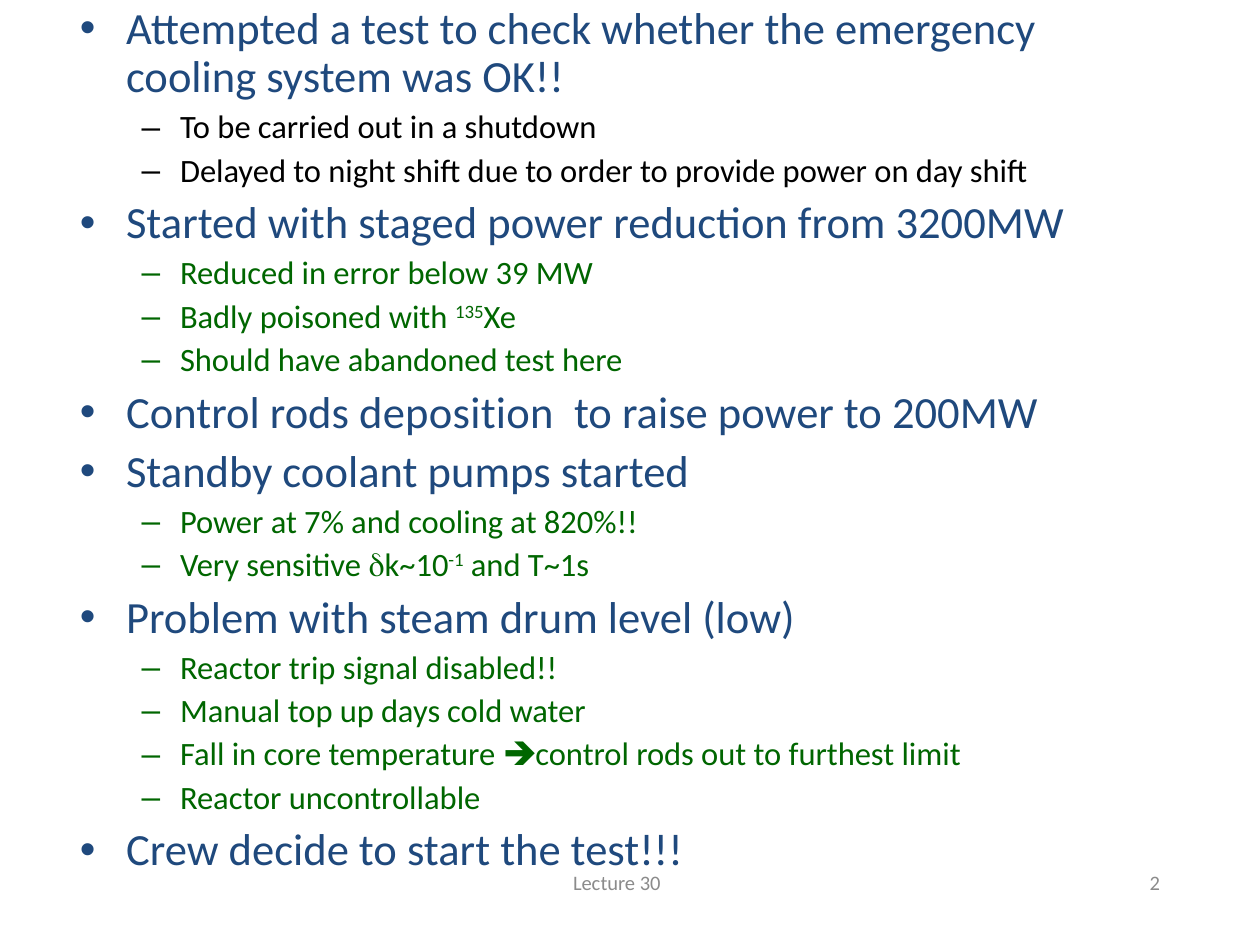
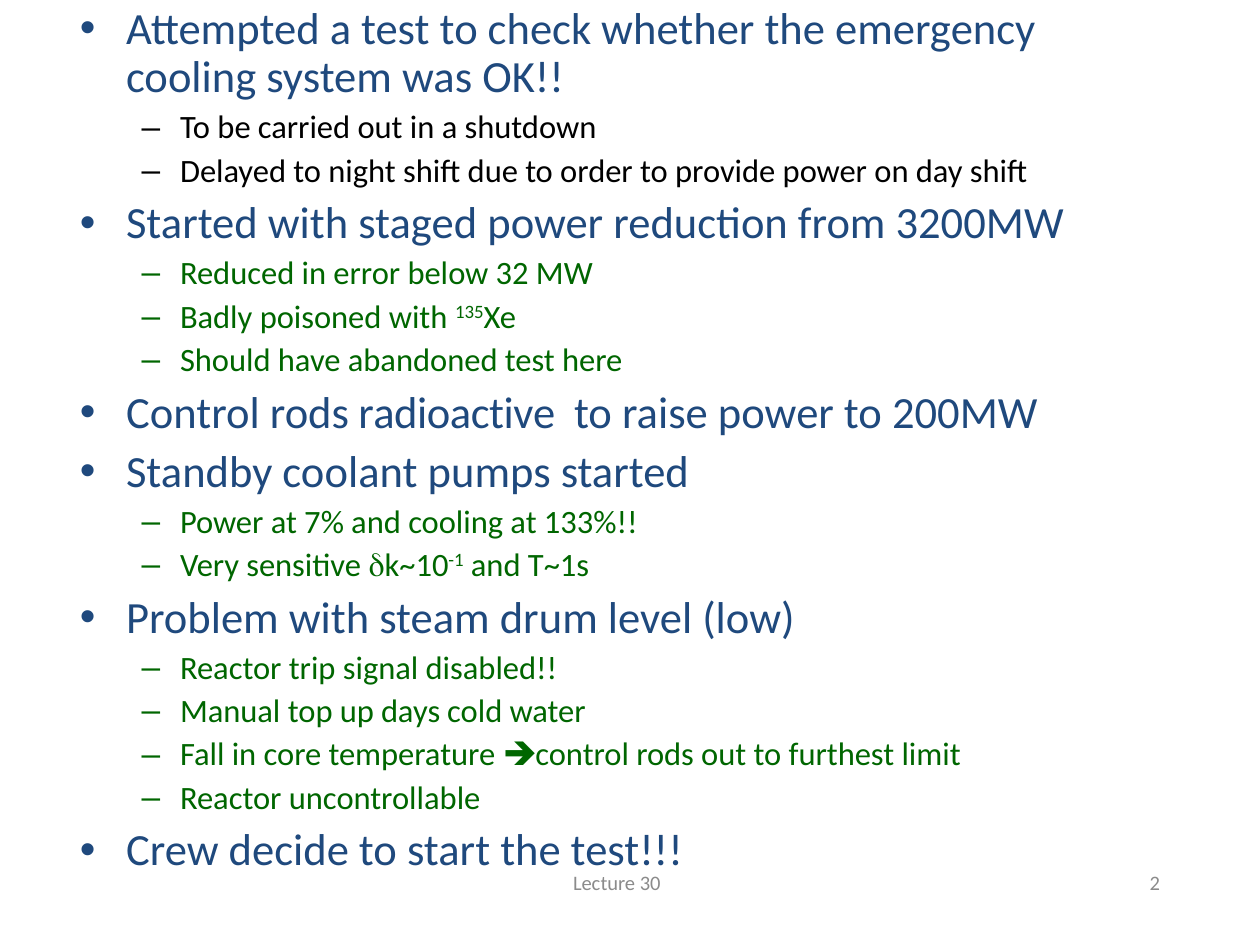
39: 39 -> 32
deposition: deposition -> radioactive
820%: 820% -> 133%
